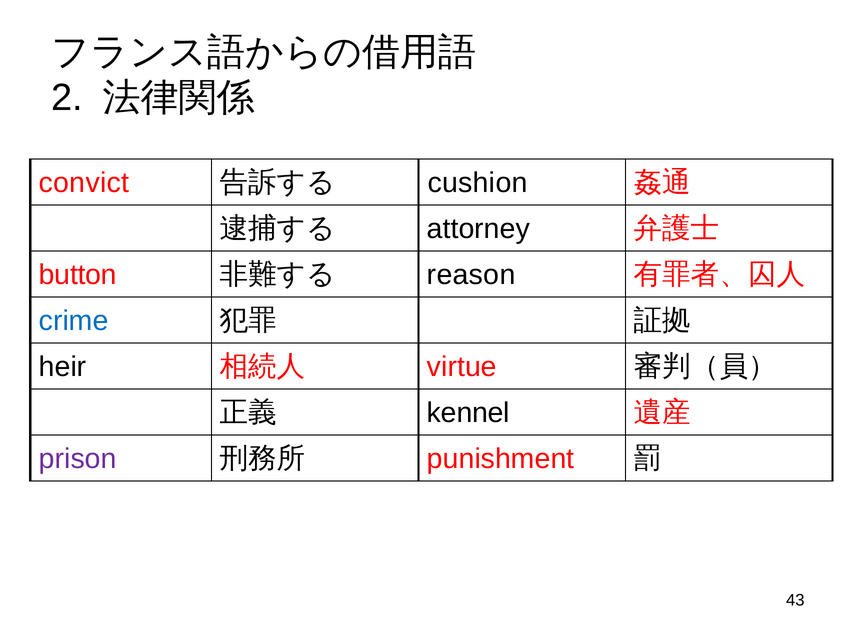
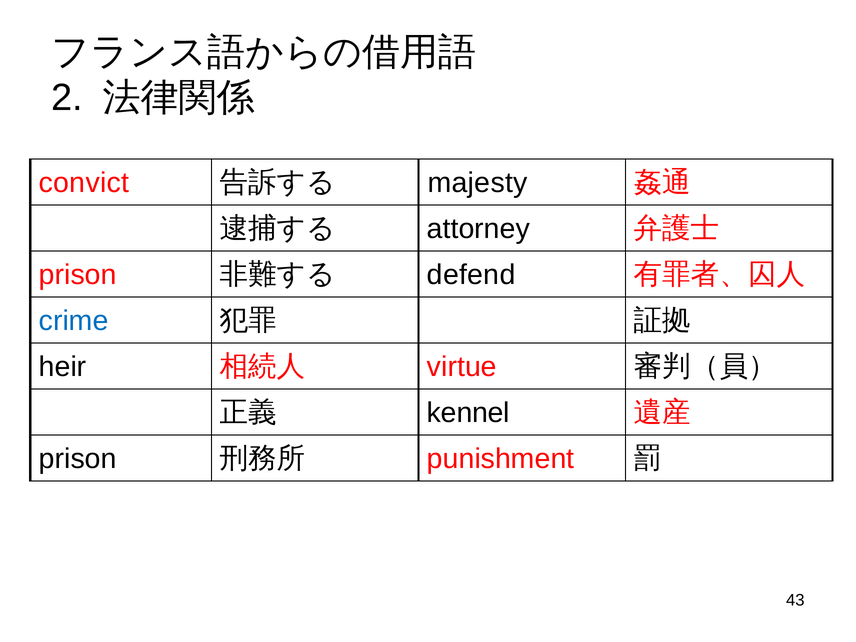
cushion: cushion -> majesty
button at (78, 275): button -> prison
reason: reason -> defend
prison at (78, 459) colour: purple -> black
